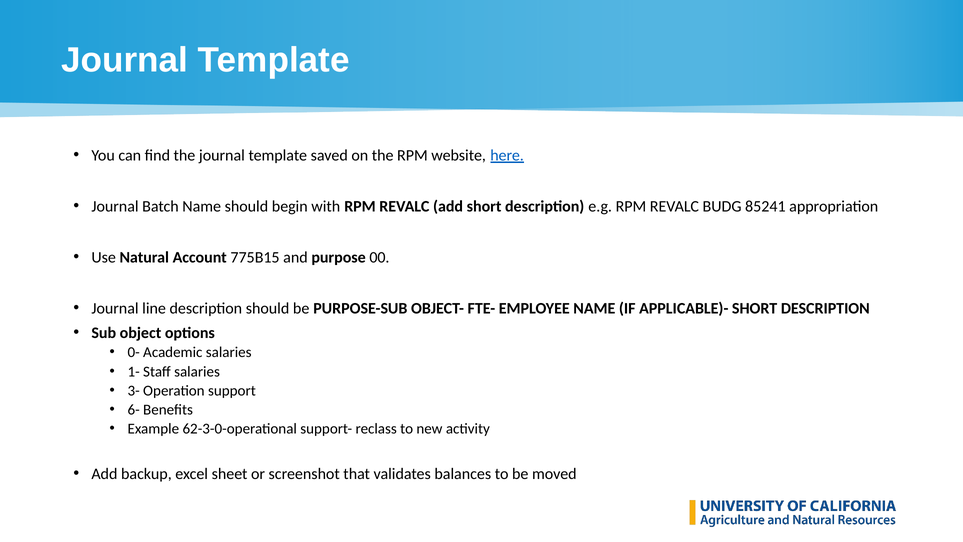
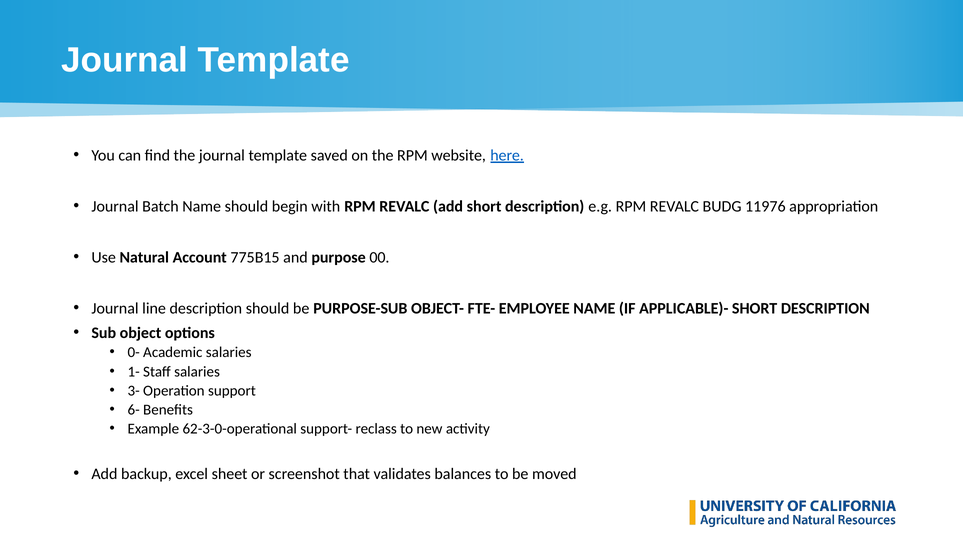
85241: 85241 -> 11976
